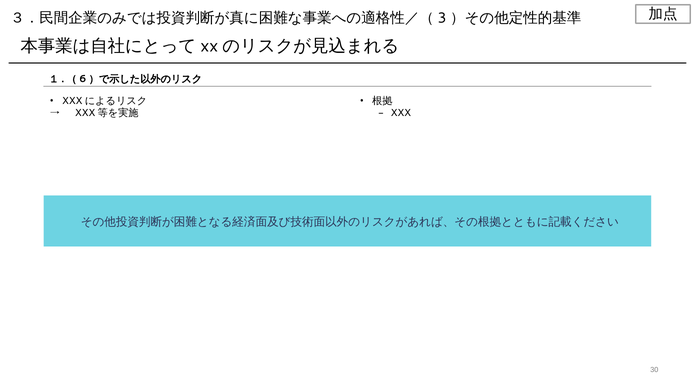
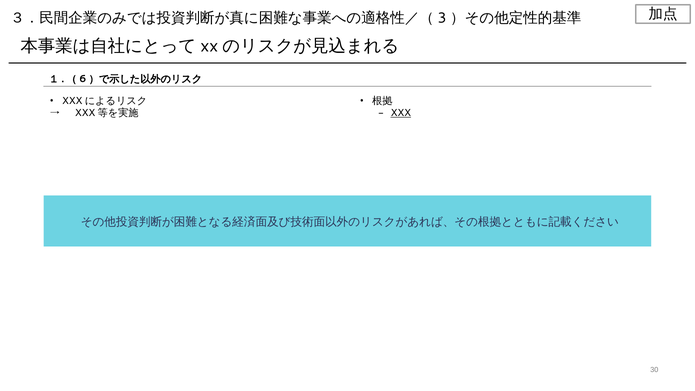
XXX underline: none -> present
